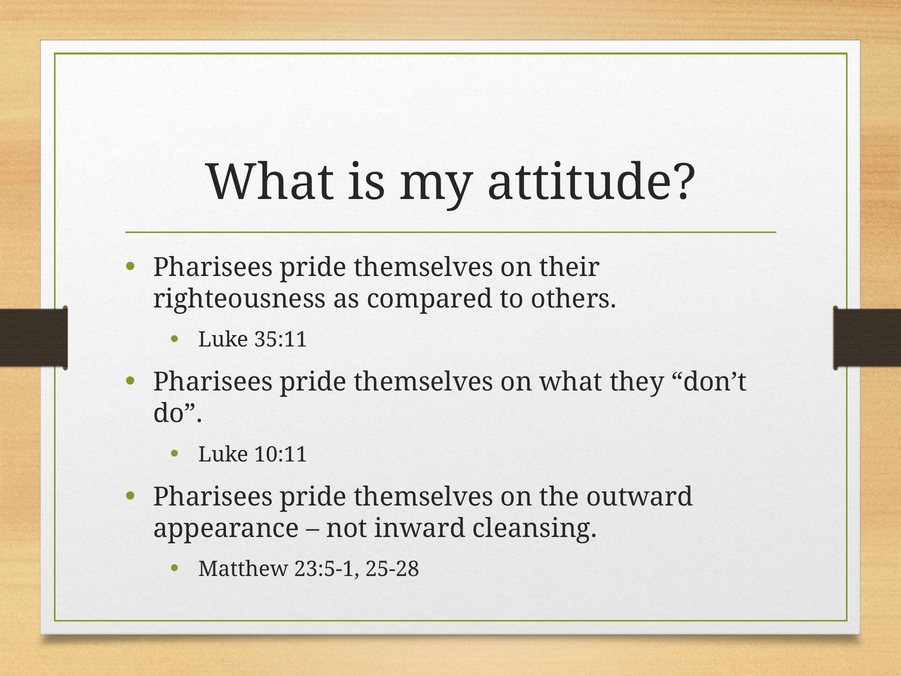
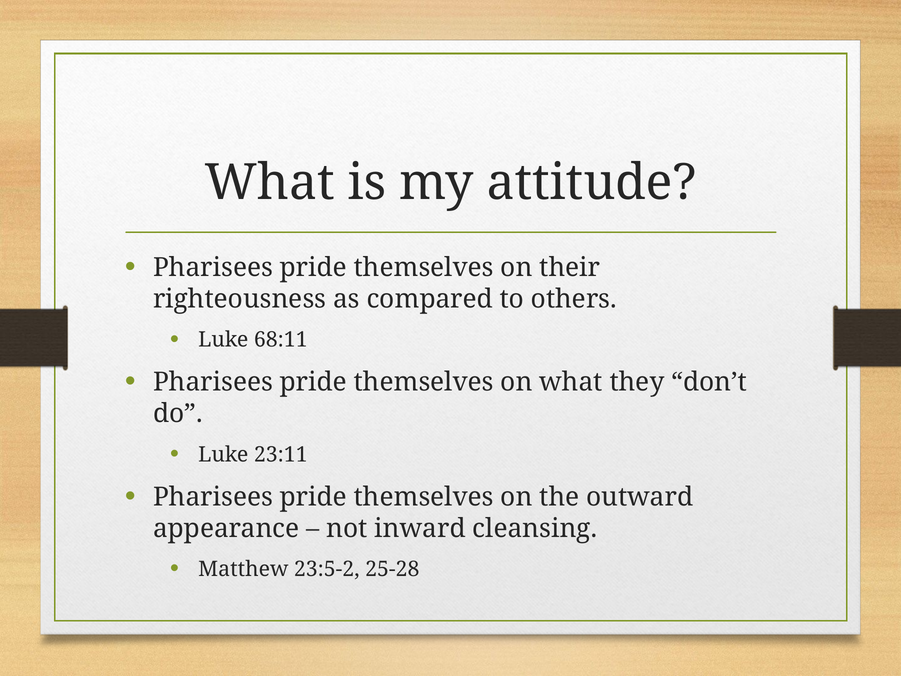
35:11: 35:11 -> 68:11
10:11: 10:11 -> 23:11
23:5-1: 23:5-1 -> 23:5-2
